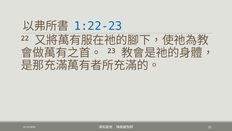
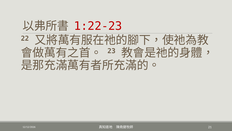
1:22-23 colour: blue -> red
